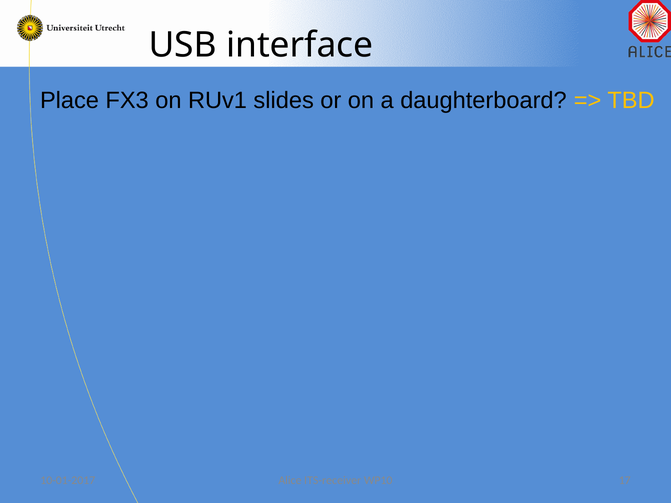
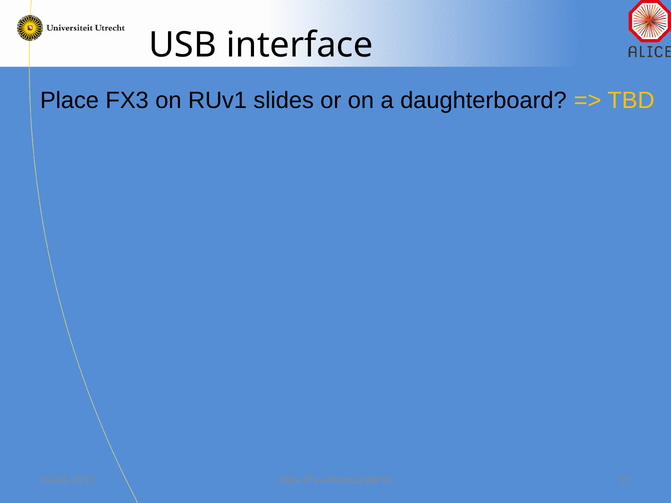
ITS-receiver: ITS-receiver -> ITS-external
